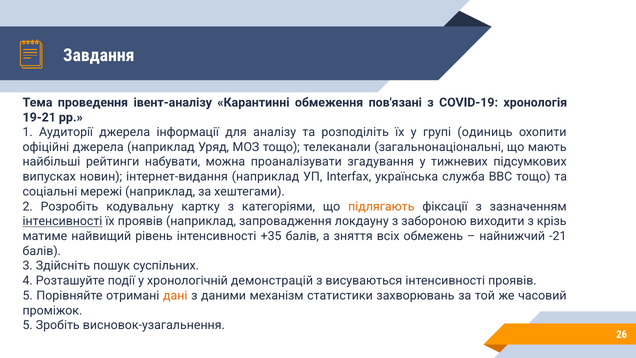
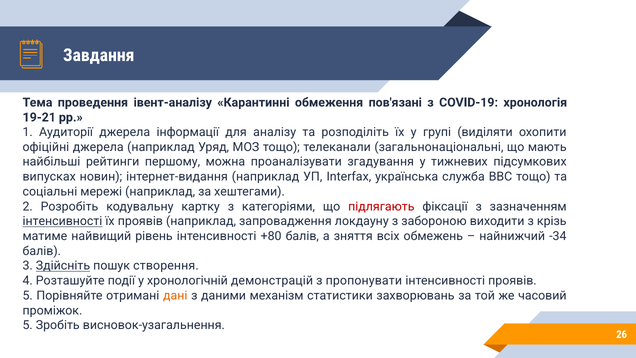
одиниць: одиниць -> виділяти
набувати: набувати -> першому
підлягають colour: orange -> red
+35: +35 -> +80
-21: -21 -> -34
Здійсніть underline: none -> present
суспільних: суспільних -> створення
висуваються: висуваються -> пропонувати
